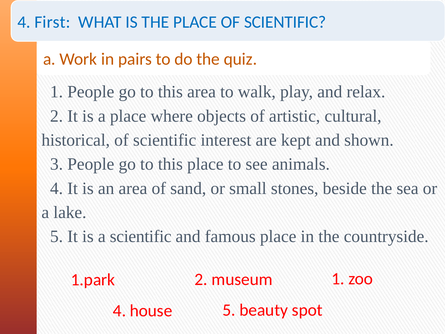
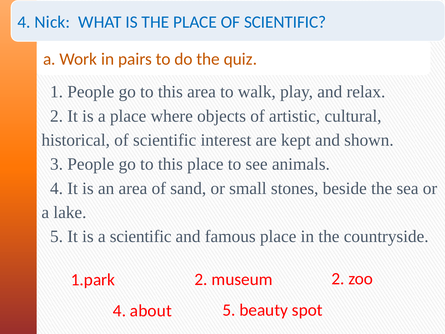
First: First -> Nick
museum 1: 1 -> 2
house: house -> about
